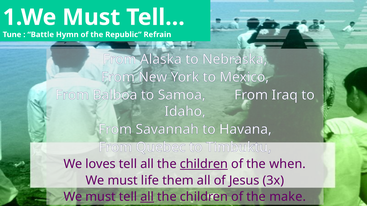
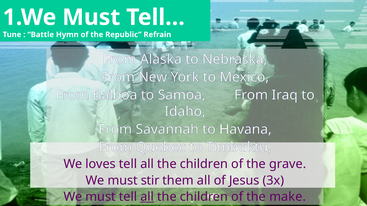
children at (204, 164) underline: present -> none
when: when -> grave
life: life -> stir
